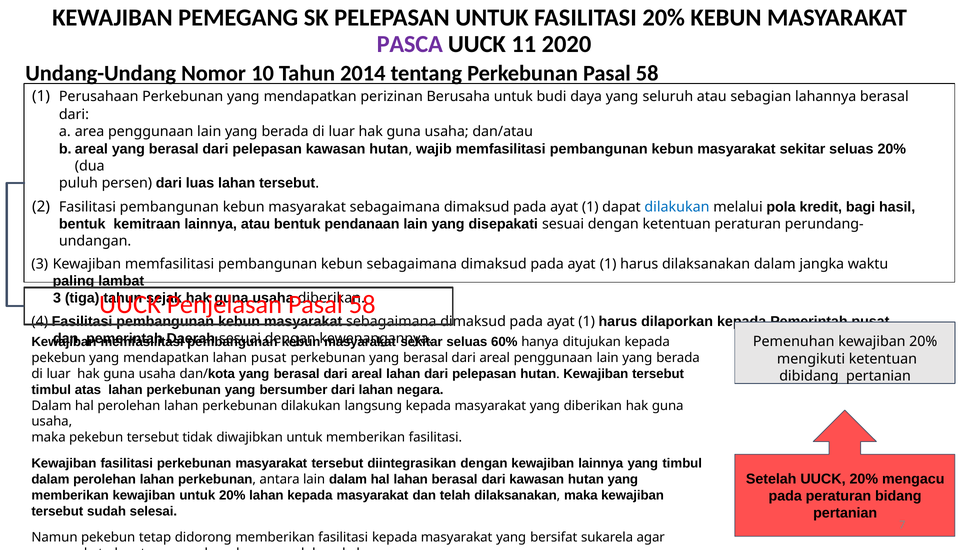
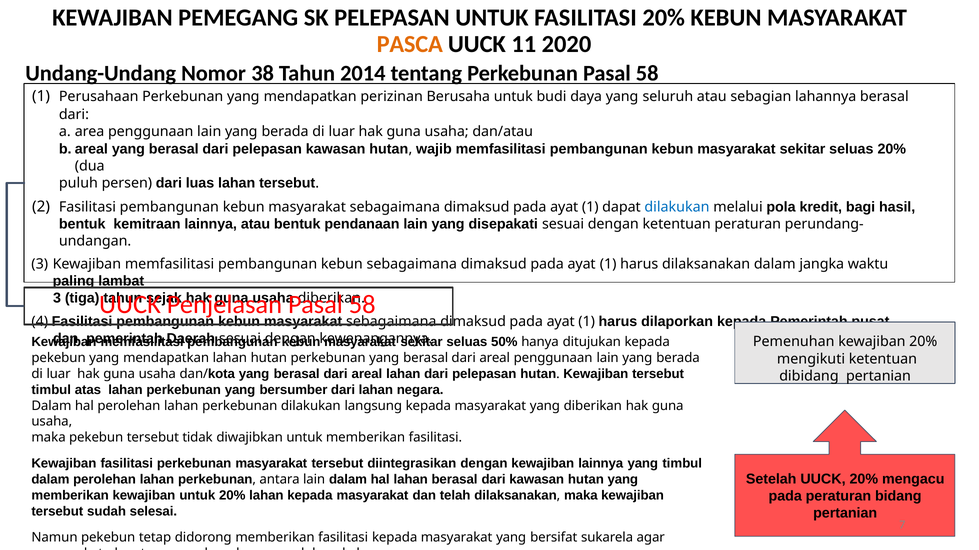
PASCA colour: purple -> orange
10: 10 -> 38
60%: 60% -> 50%
lahan pusat: pusat -> hutan
